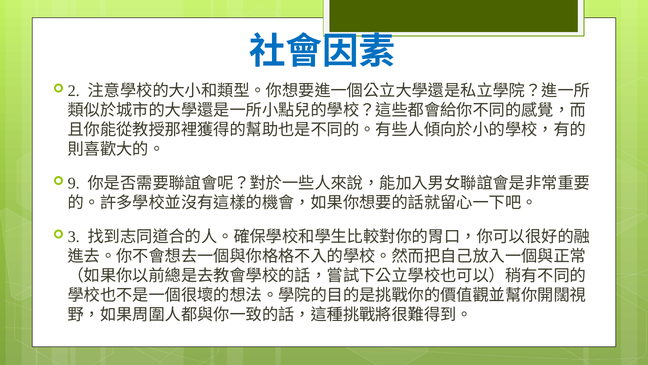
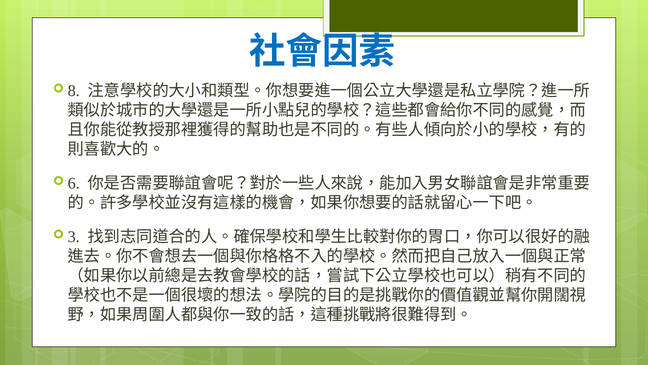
2: 2 -> 8
9: 9 -> 6
